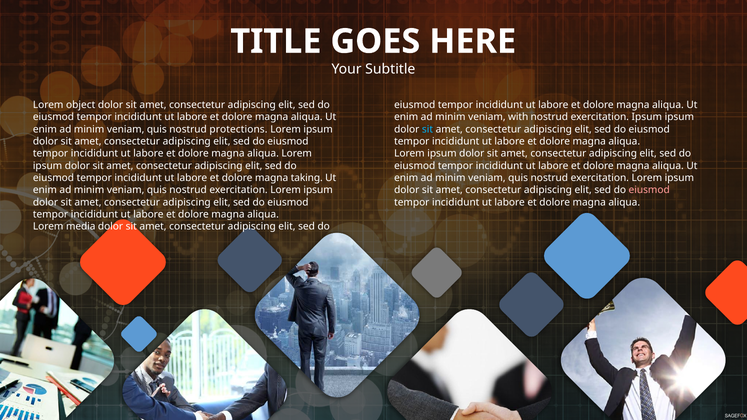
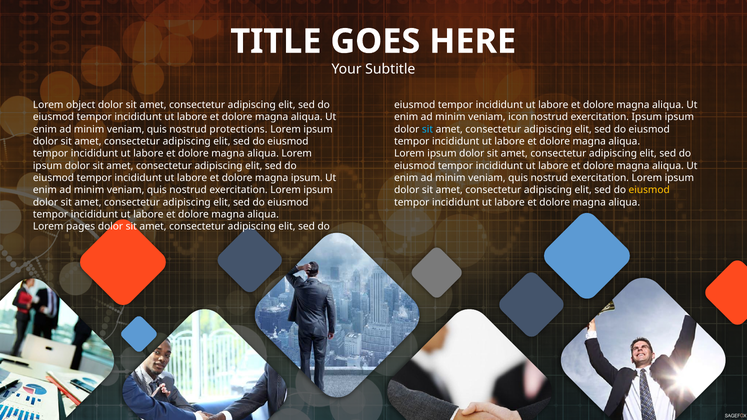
with: with -> icon
magna taking: taking -> ipsum
eiusmod at (649, 190) colour: pink -> yellow
media: media -> pages
